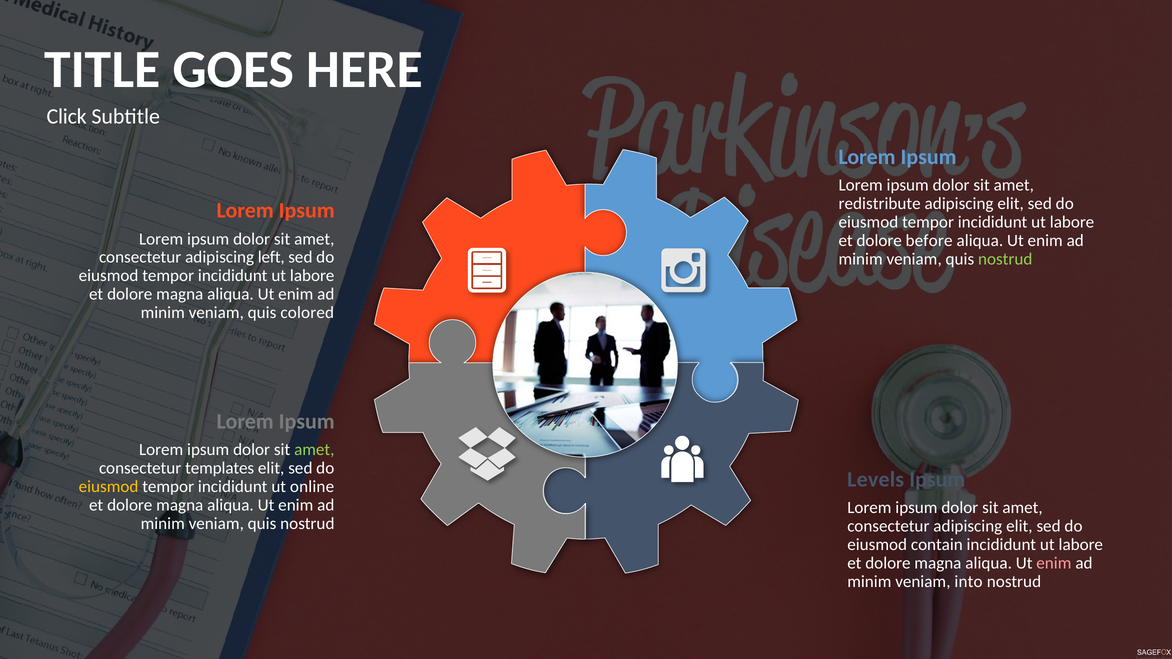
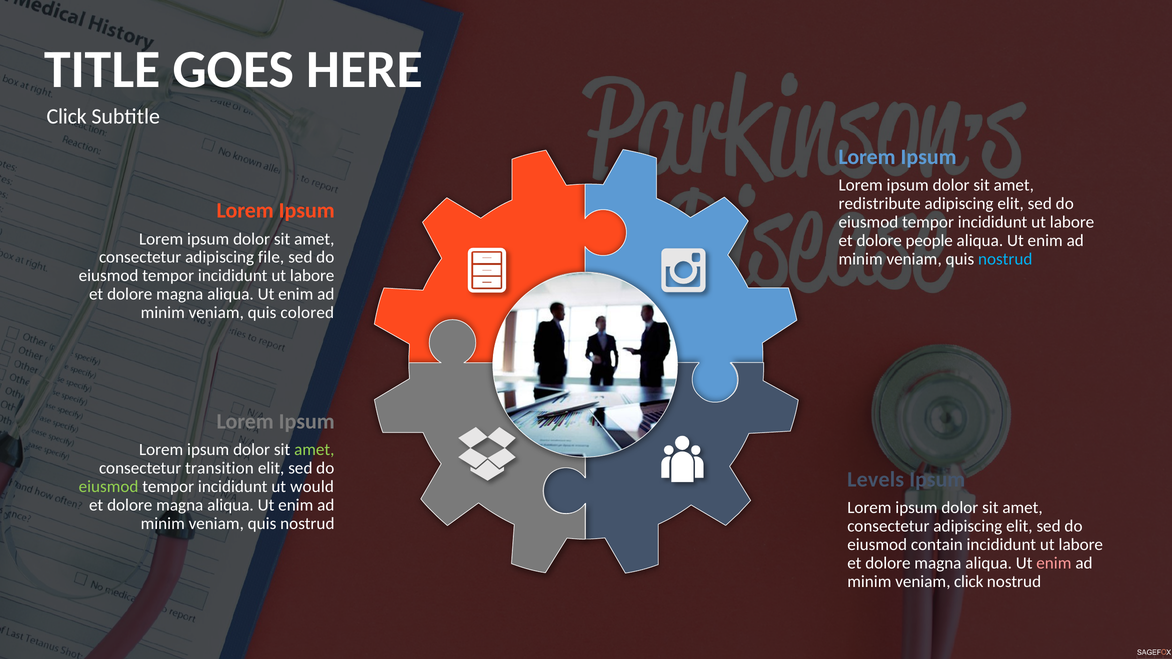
before: before -> people
left: left -> file
nostrud at (1005, 259) colour: light green -> light blue
templates: templates -> transition
eiusmod at (109, 487) colour: yellow -> light green
online: online -> would
veniam into: into -> click
